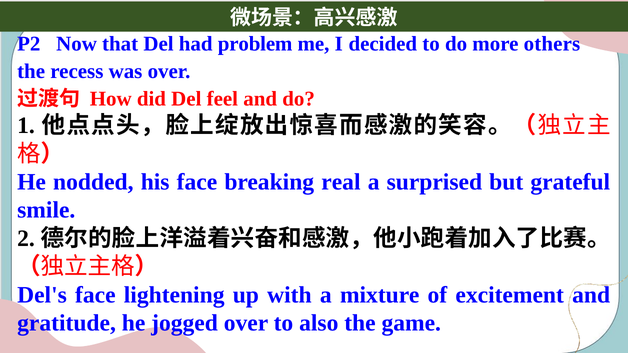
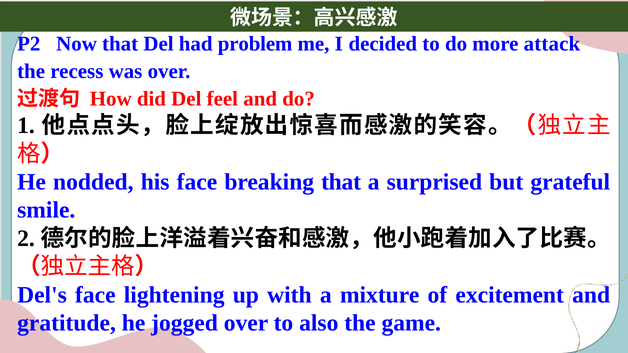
others: others -> attack
breaking real: real -> that
